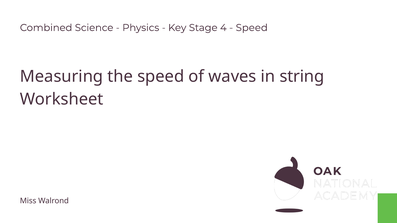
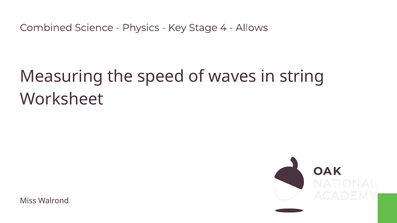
Speed at (252, 28): Speed -> Allows
